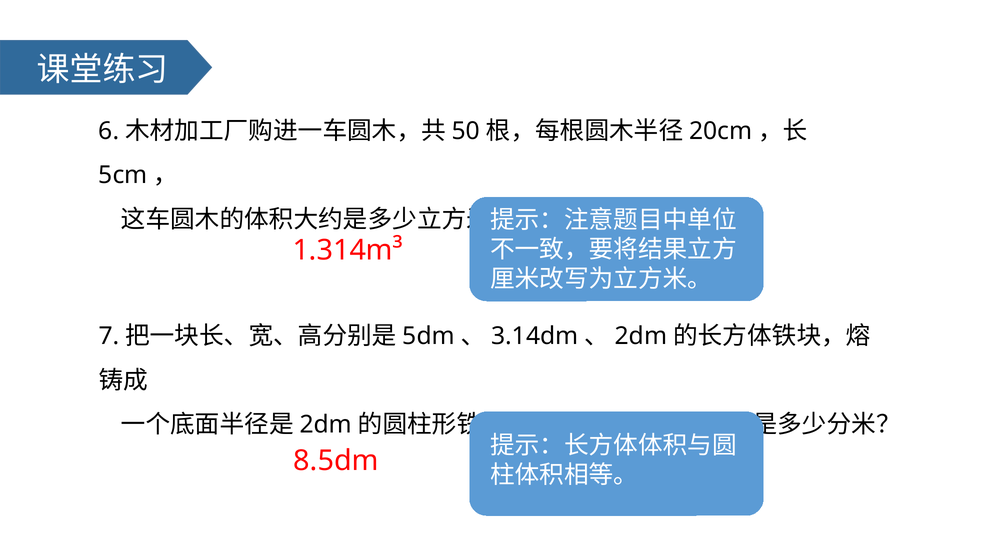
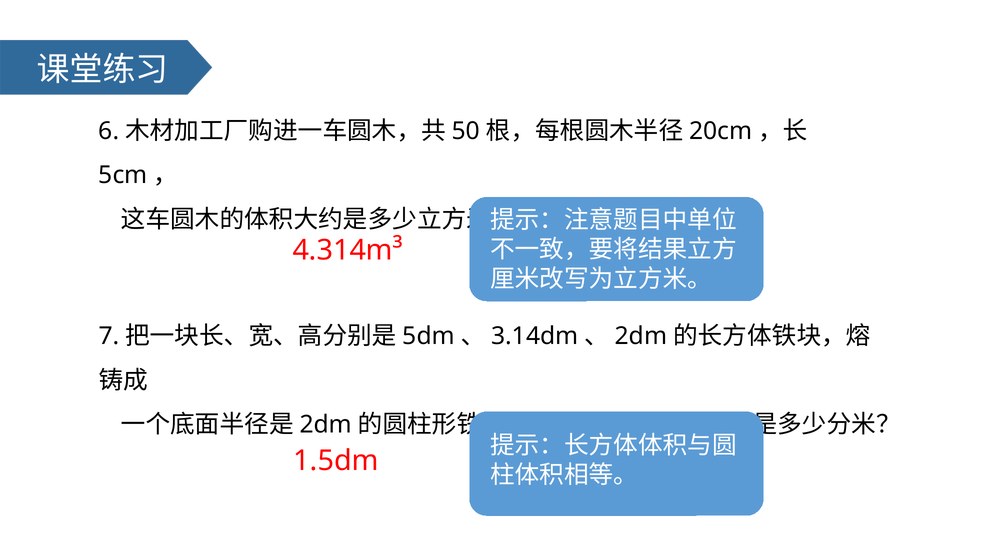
1.314m³: 1.314m³ -> 4.314m³
8.5dm: 8.5dm -> 1.5dm
